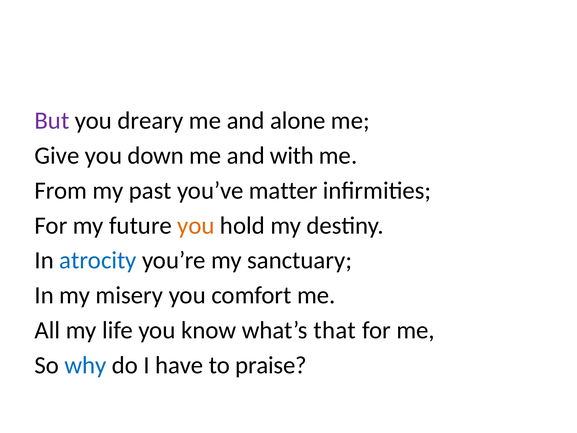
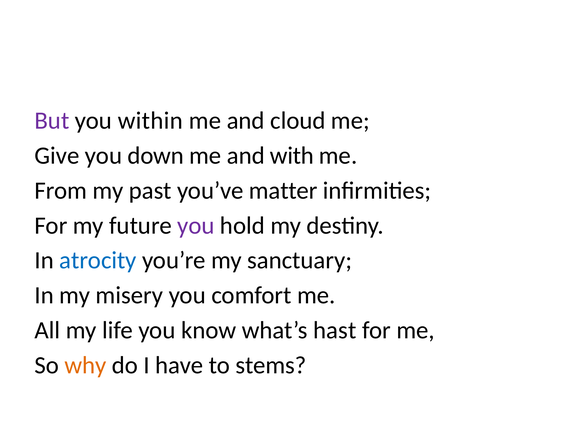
dreary: dreary -> within
alone: alone -> cloud
you at (196, 225) colour: orange -> purple
that: that -> hast
why colour: blue -> orange
praise: praise -> stems
